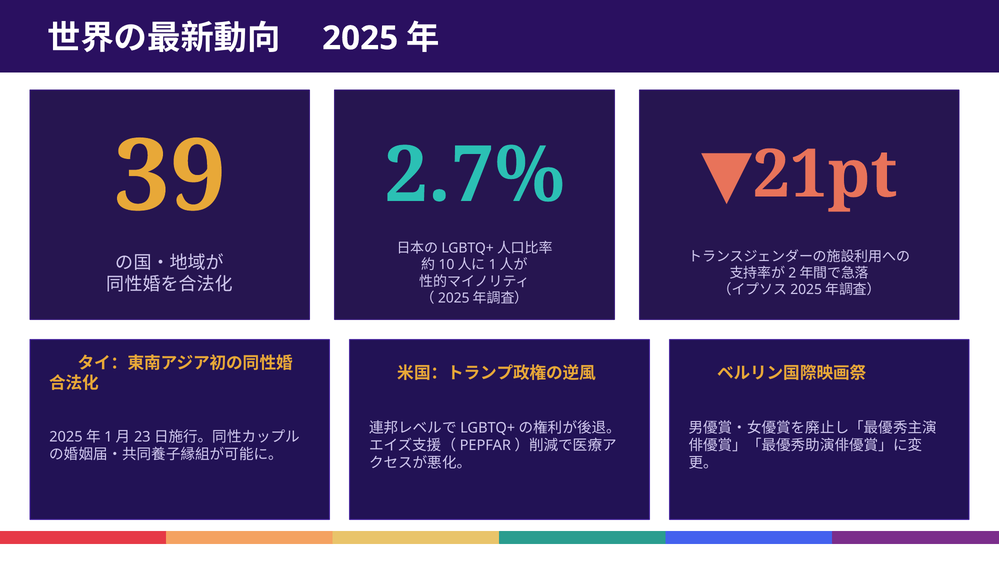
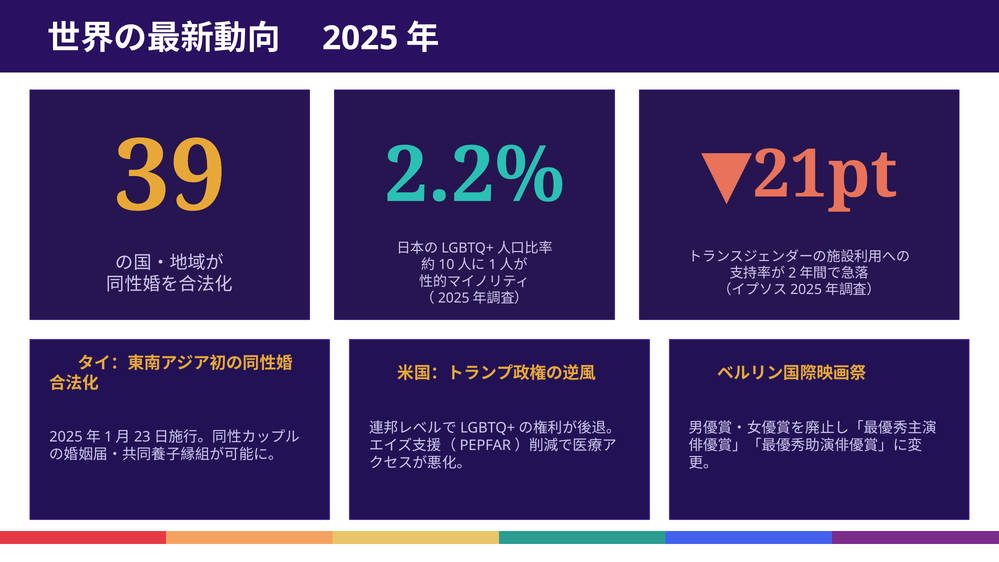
2.7%: 2.7% -> 2.2%
